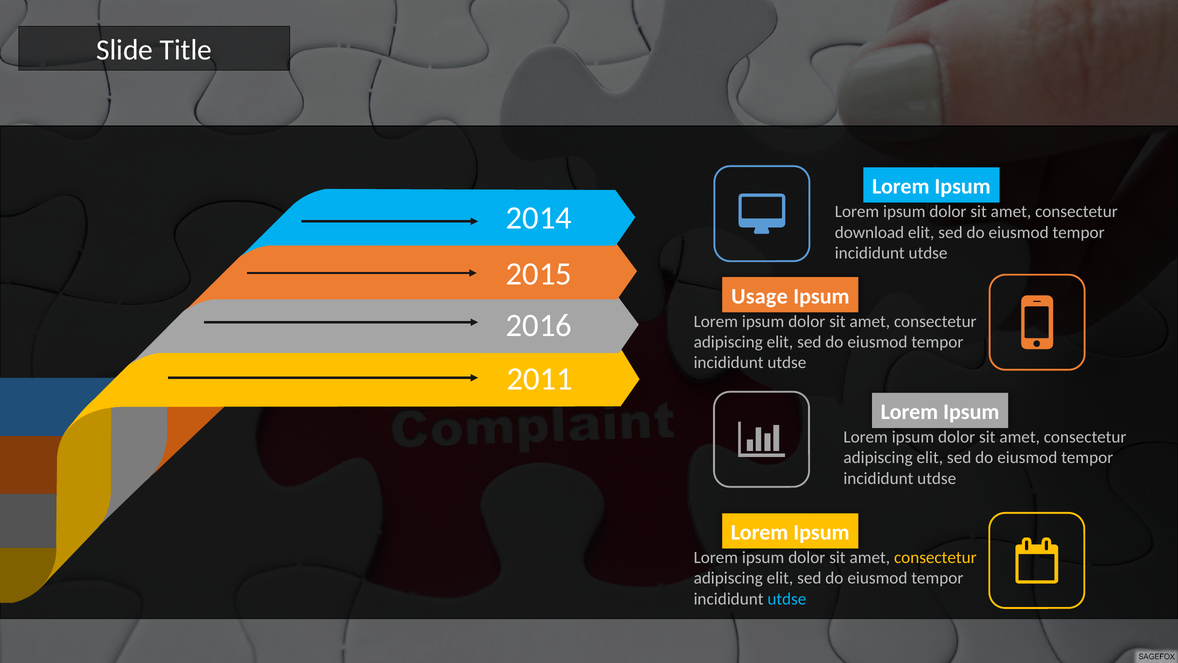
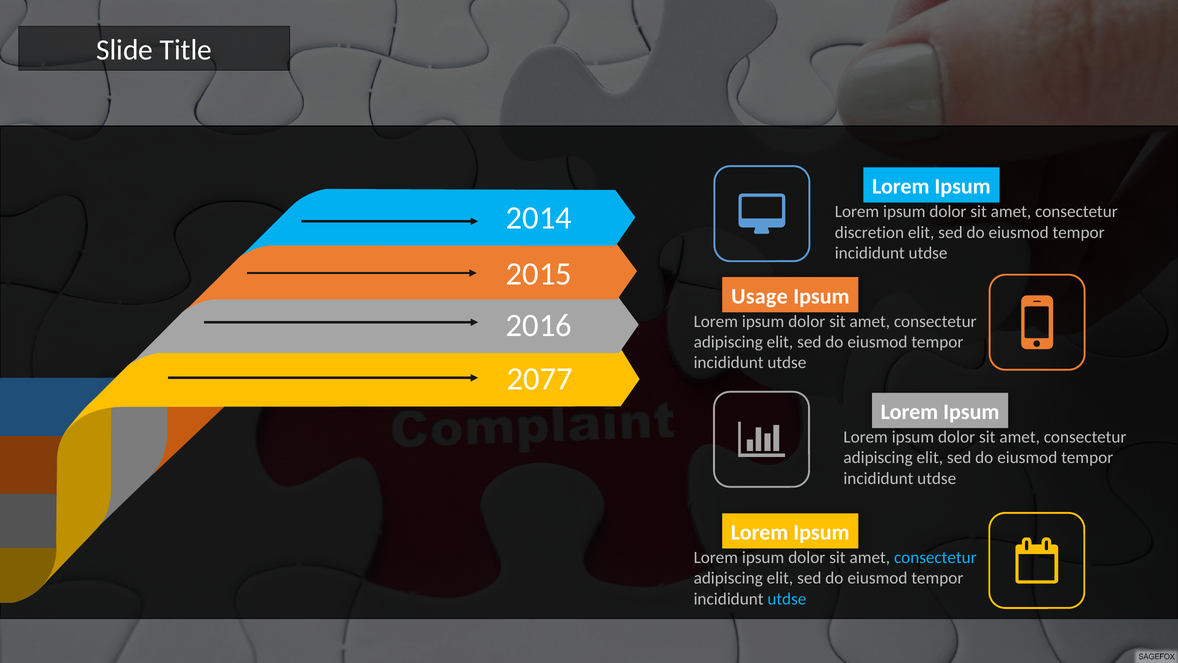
download: download -> discretion
2011: 2011 -> 2077
consectetur at (935, 557) colour: yellow -> light blue
